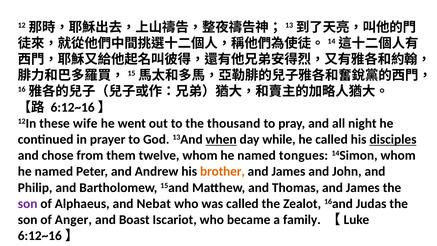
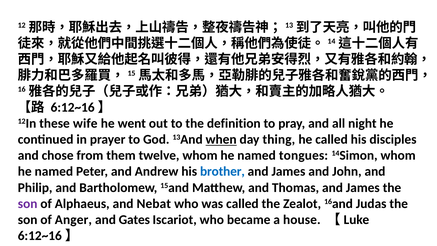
thousand: thousand -> definition
while: while -> thing
disciples underline: present -> none
brother colour: orange -> blue
Boast: Boast -> Gates
family: family -> house
